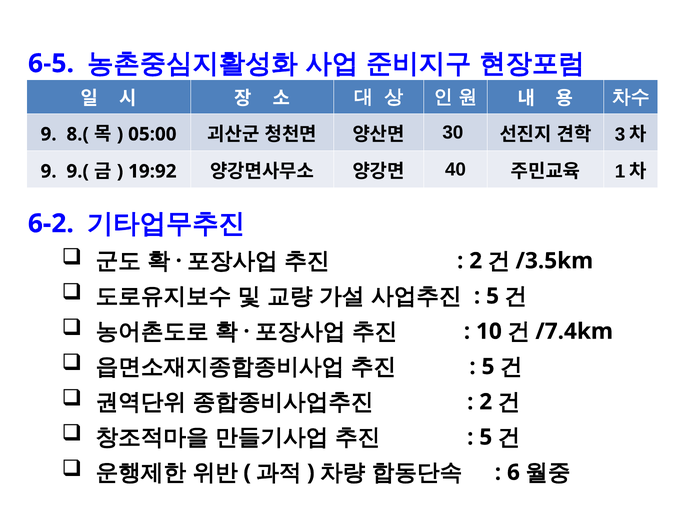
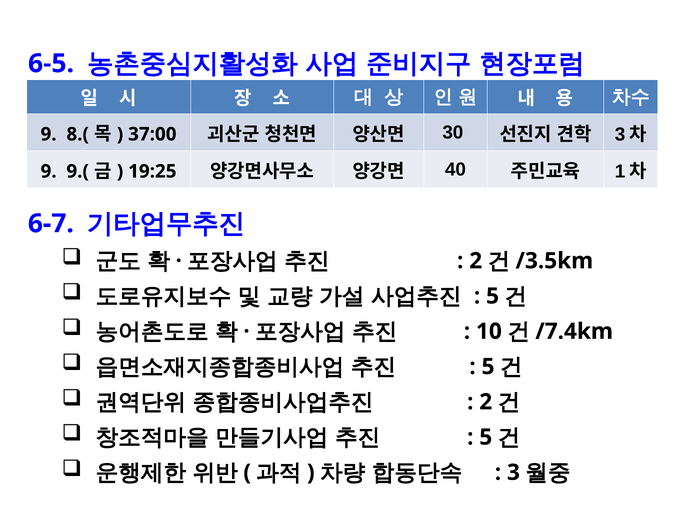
05:00: 05:00 -> 37:00
19:92: 19:92 -> 19:25
6-2: 6-2 -> 6-7
6: 6 -> 3
